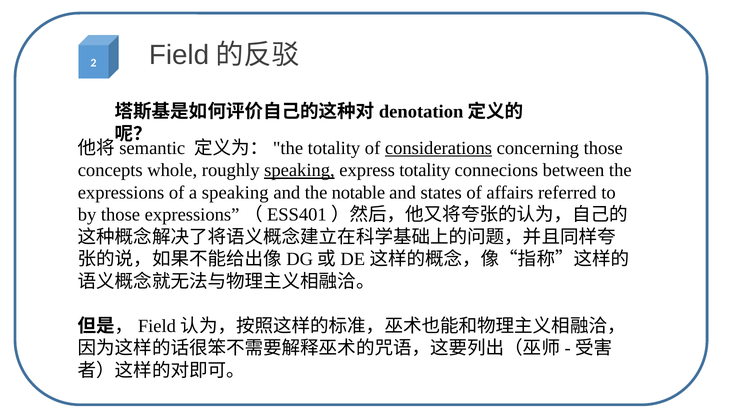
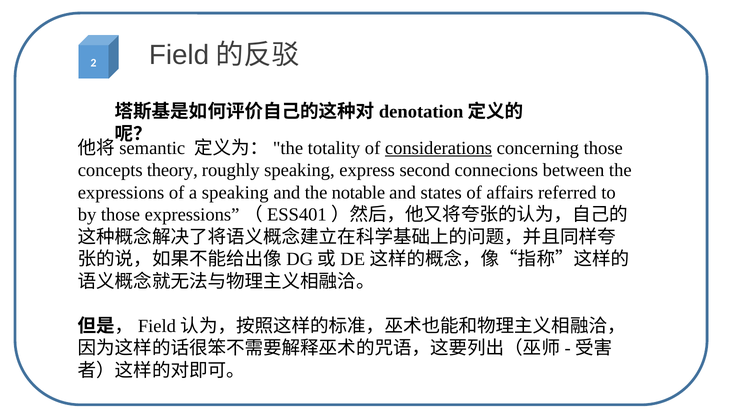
whole: whole -> theory
speaking at (299, 170) underline: present -> none
express totality: totality -> second
